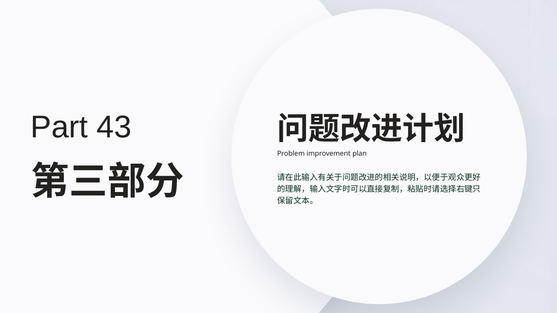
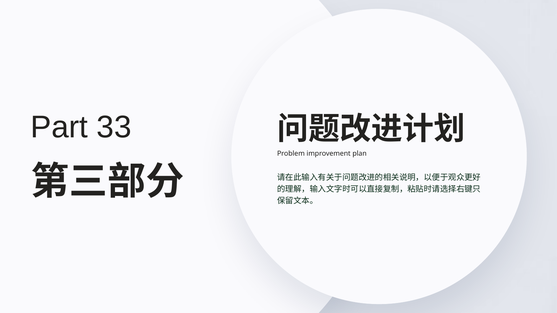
43: 43 -> 33
